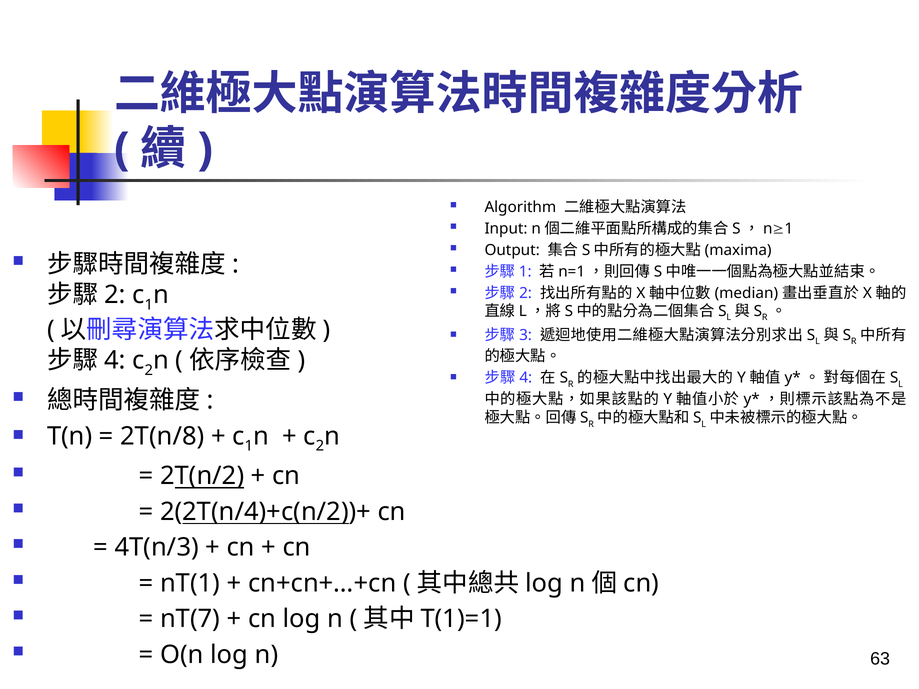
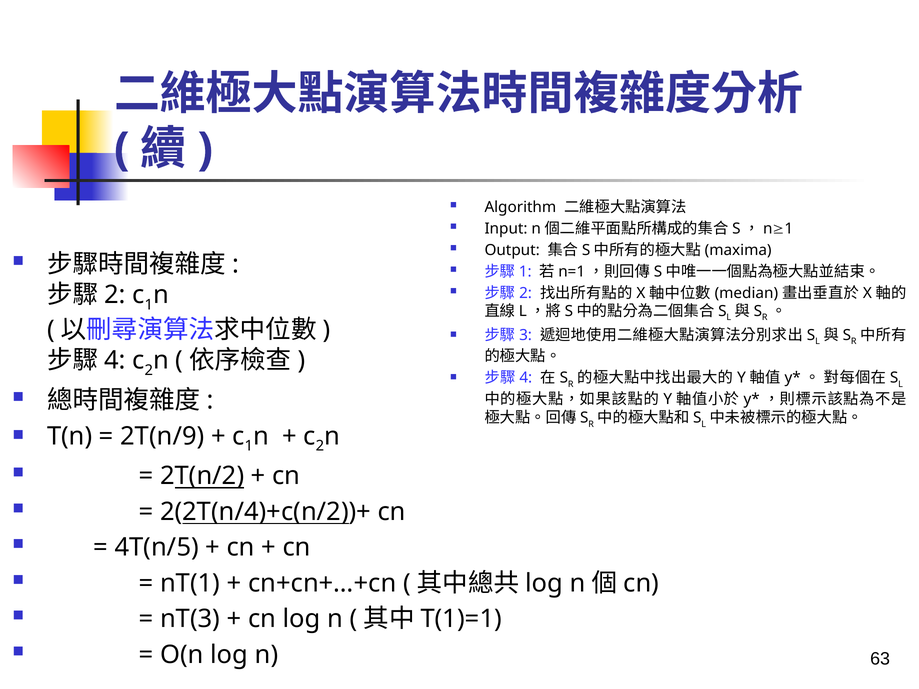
2T(n/8: 2T(n/8 -> 2T(n/9
4T(n/3: 4T(n/3 -> 4T(n/5
nT(7: nT(7 -> nT(3
